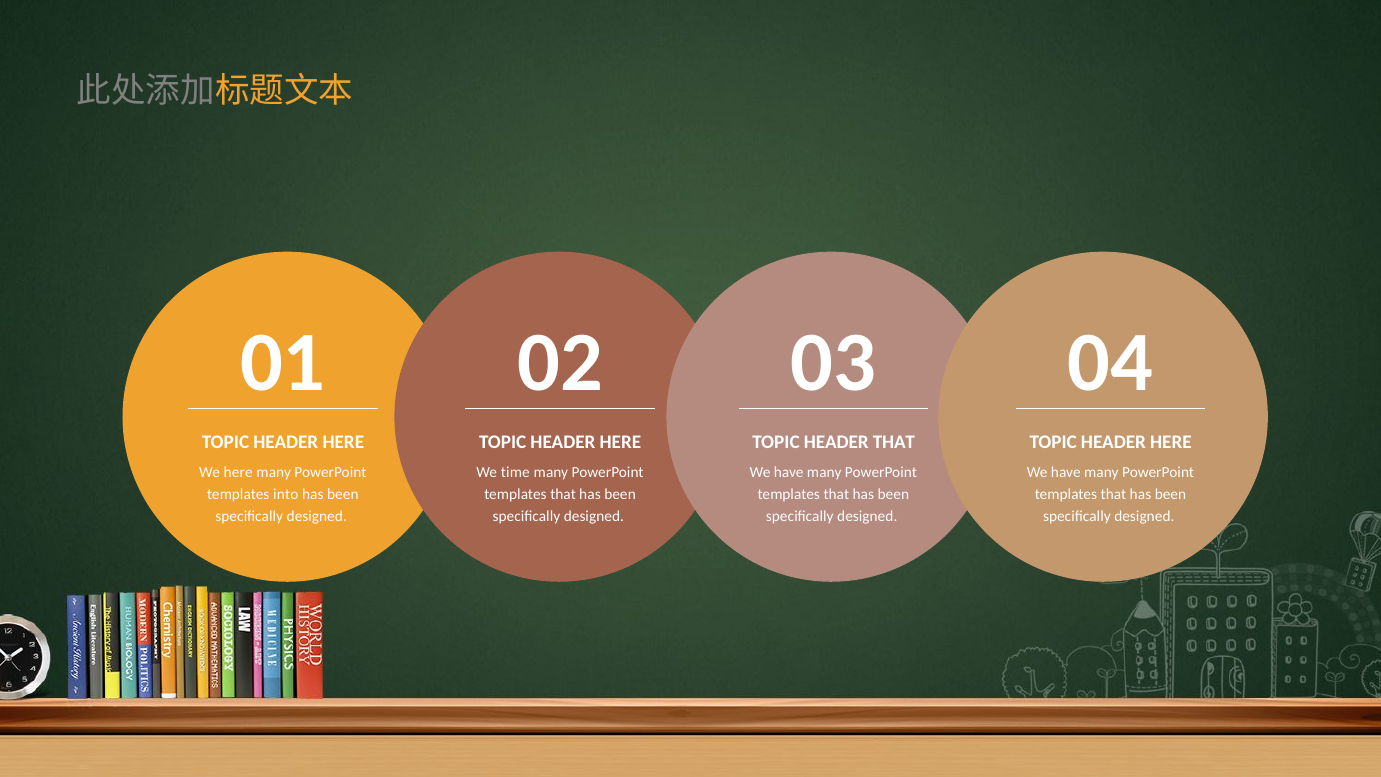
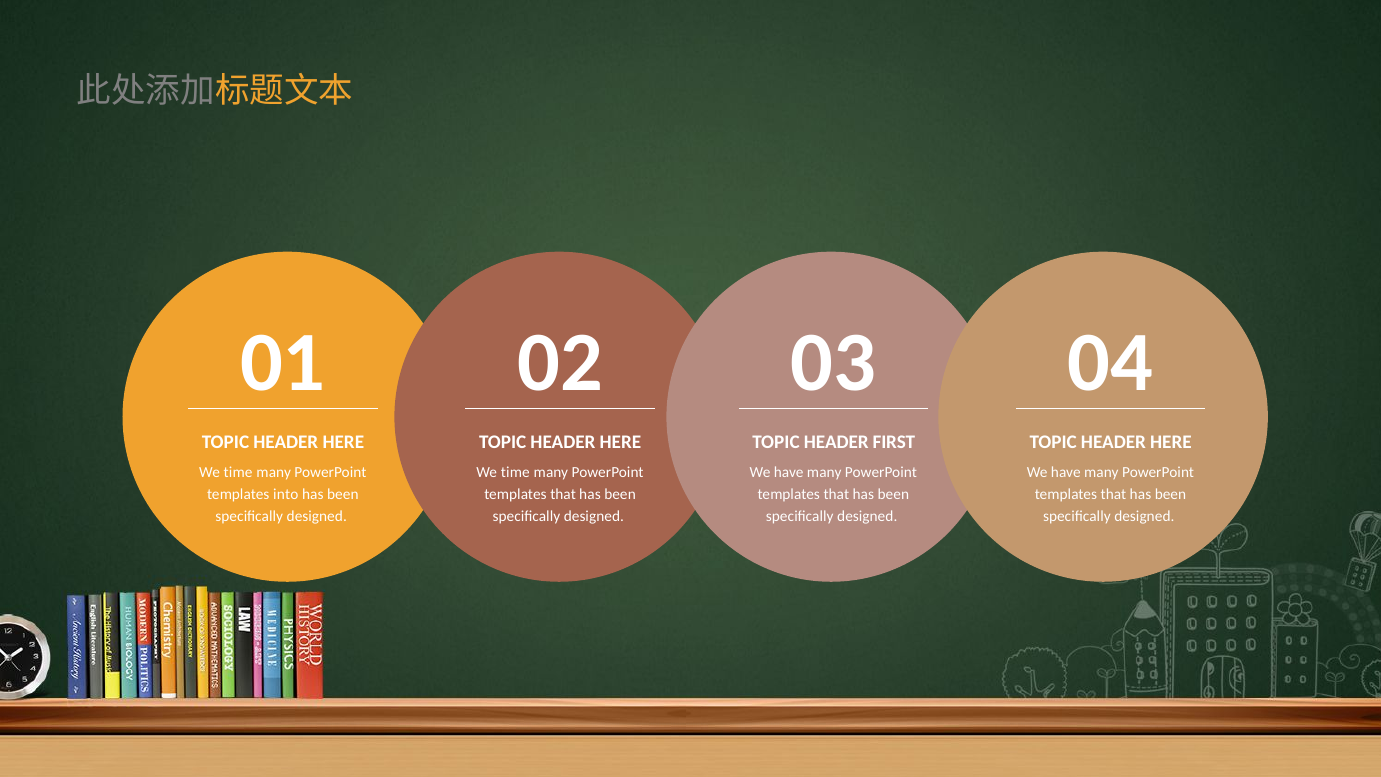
HEADER THAT: THAT -> FIRST
here at (238, 472): here -> time
